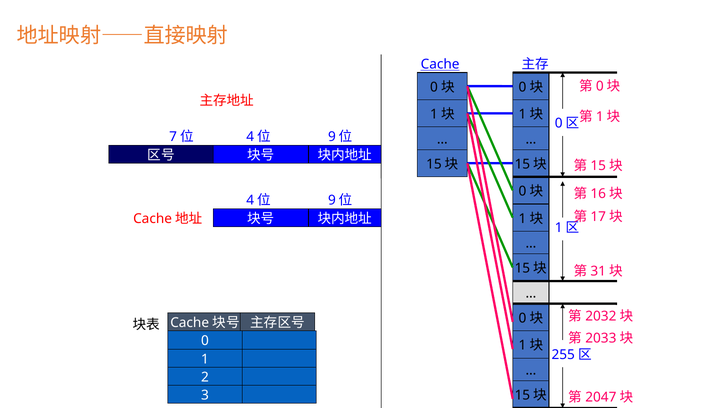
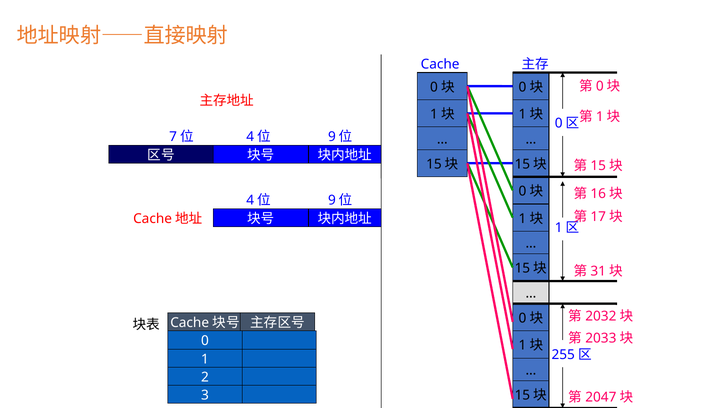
Cache underline: present -> none
